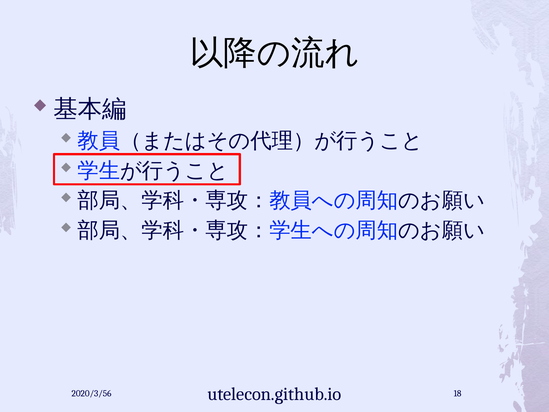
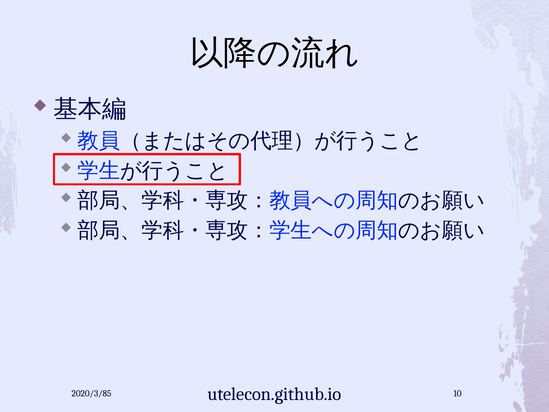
2020/3/56: 2020/3/56 -> 2020/3/85
18: 18 -> 10
